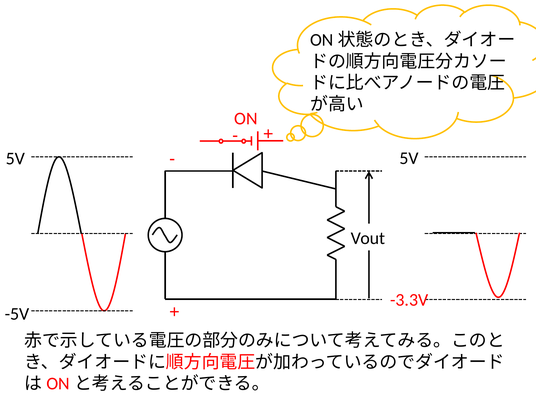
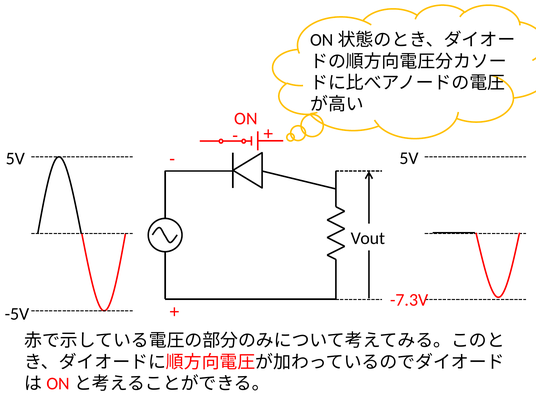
-3.3V: -3.3V -> -7.3V
